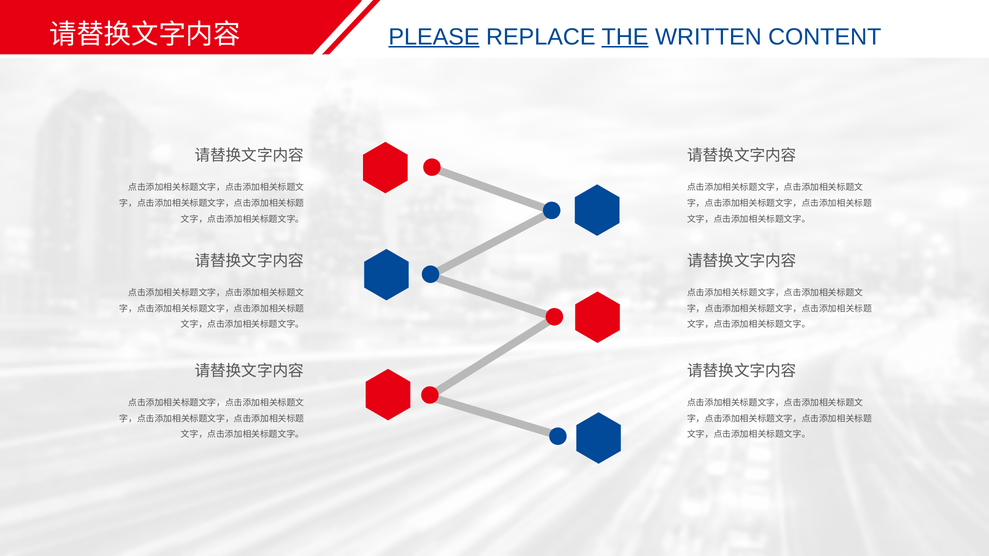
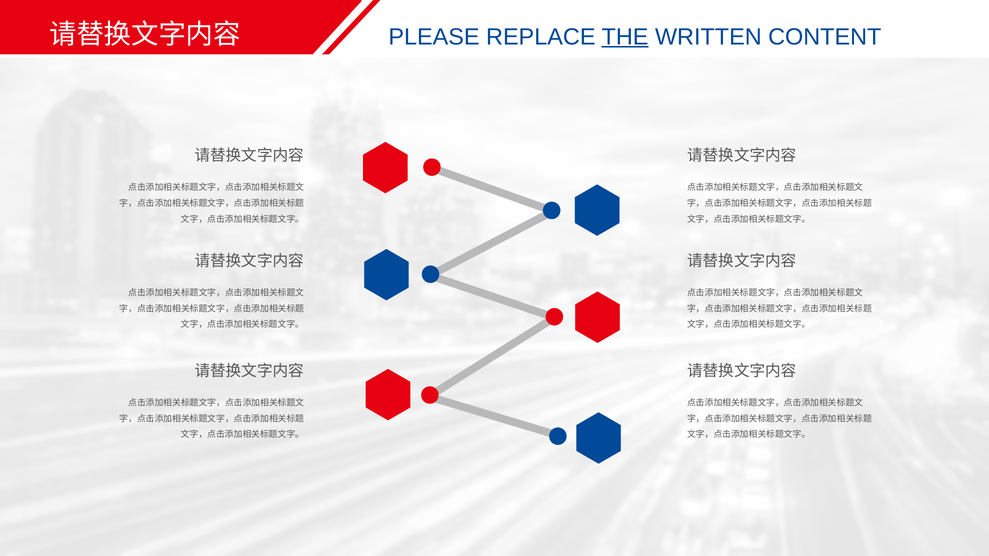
PLEASE underline: present -> none
